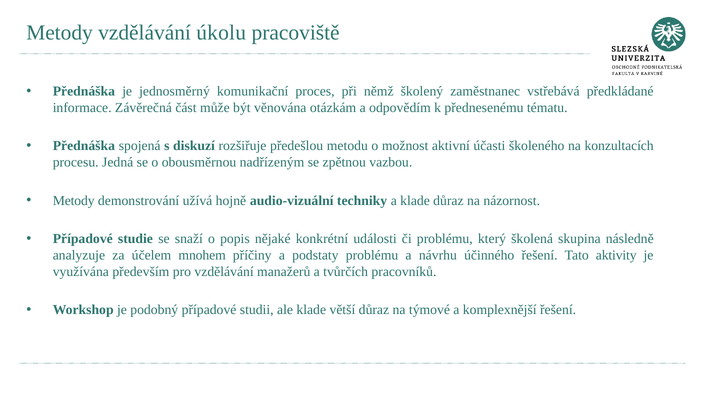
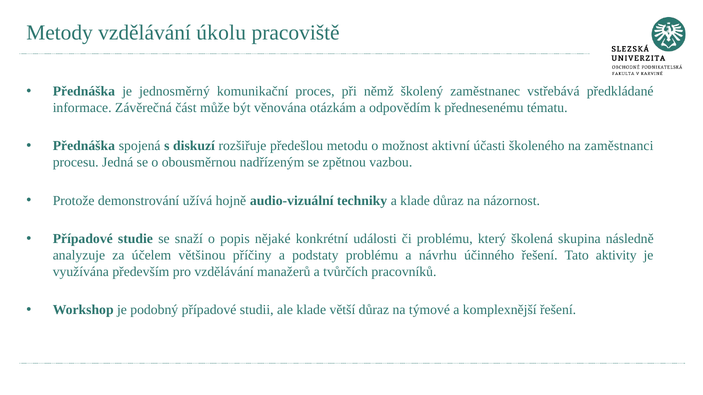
konzultacích: konzultacích -> zaměstnanci
Metody at (74, 201): Metody -> Protože
mnohem: mnohem -> většinou
